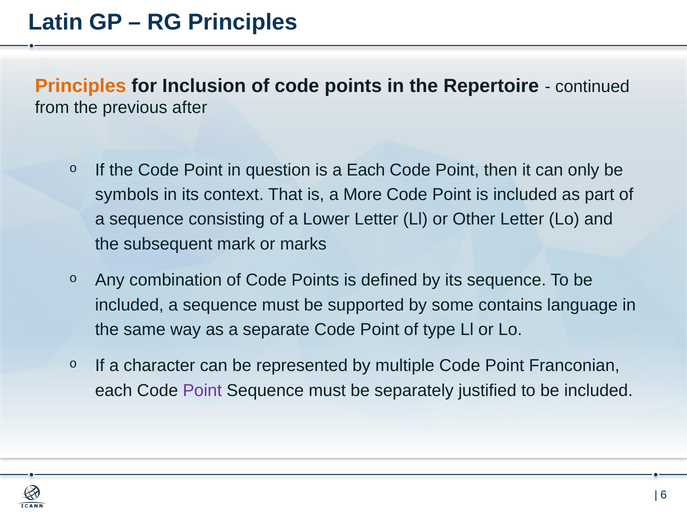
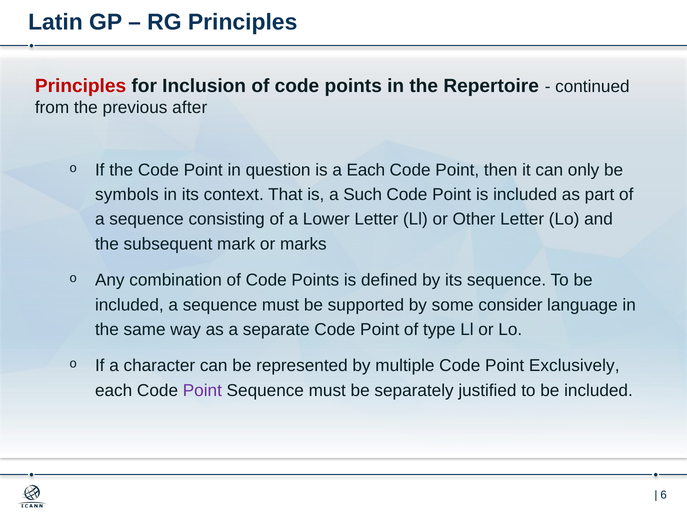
Principles at (81, 86) colour: orange -> red
More: More -> Such
contains: contains -> consider
Franconian: Franconian -> Exclusively
